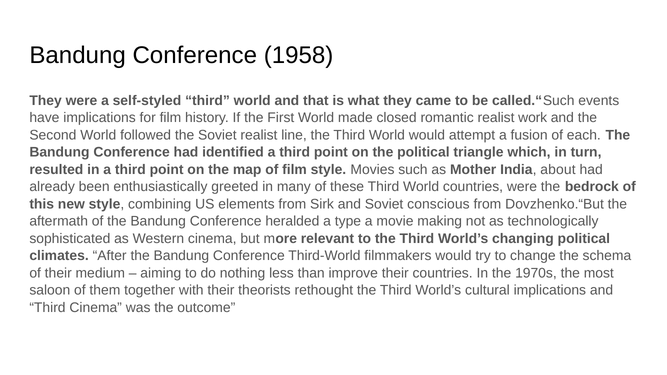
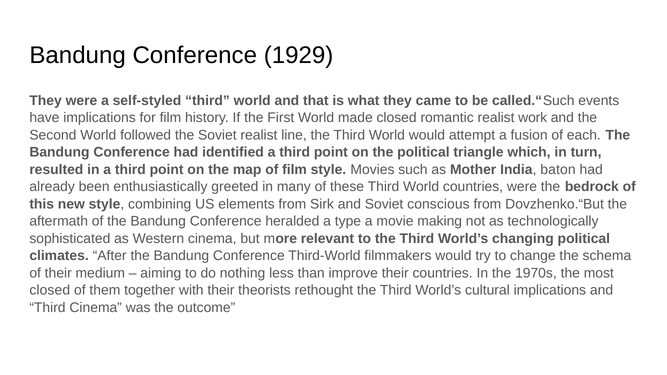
1958: 1958 -> 1929
about: about -> baton
saloon at (50, 290): saloon -> closed
